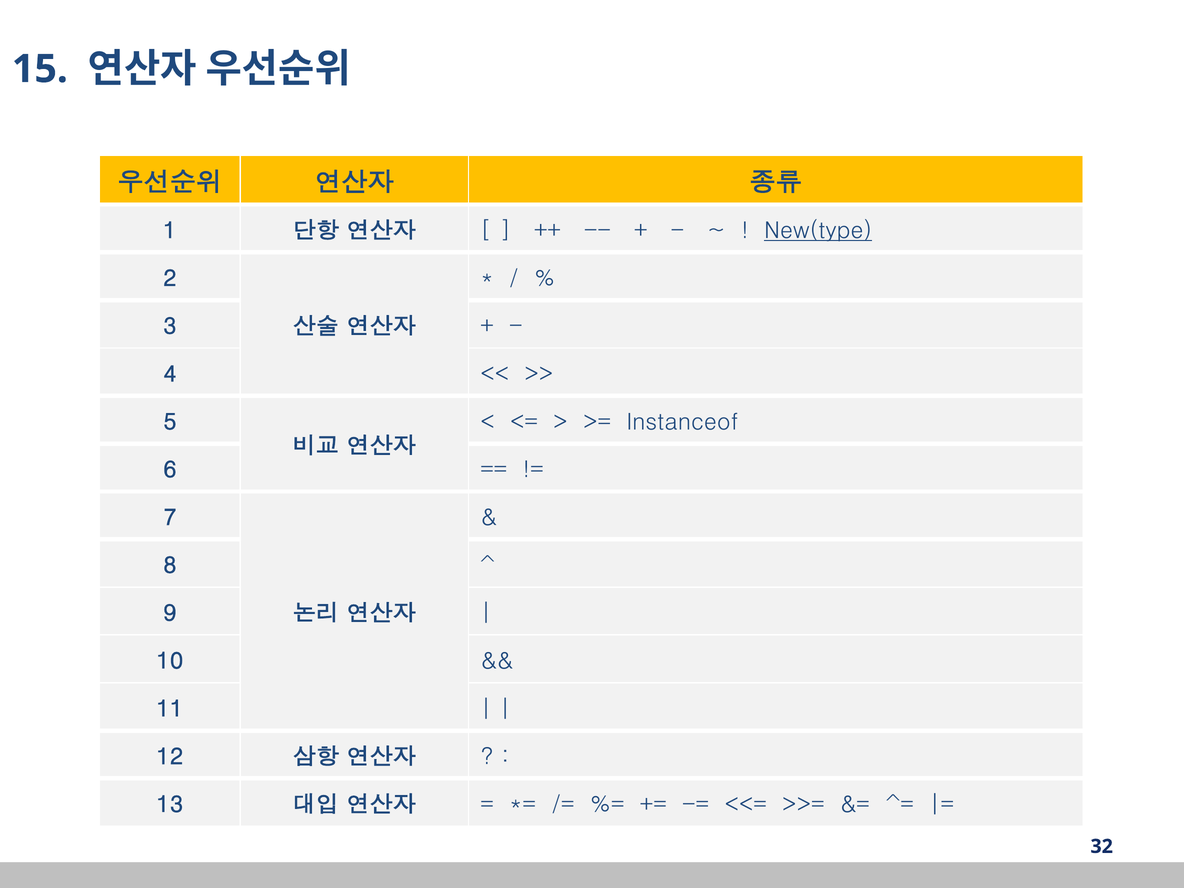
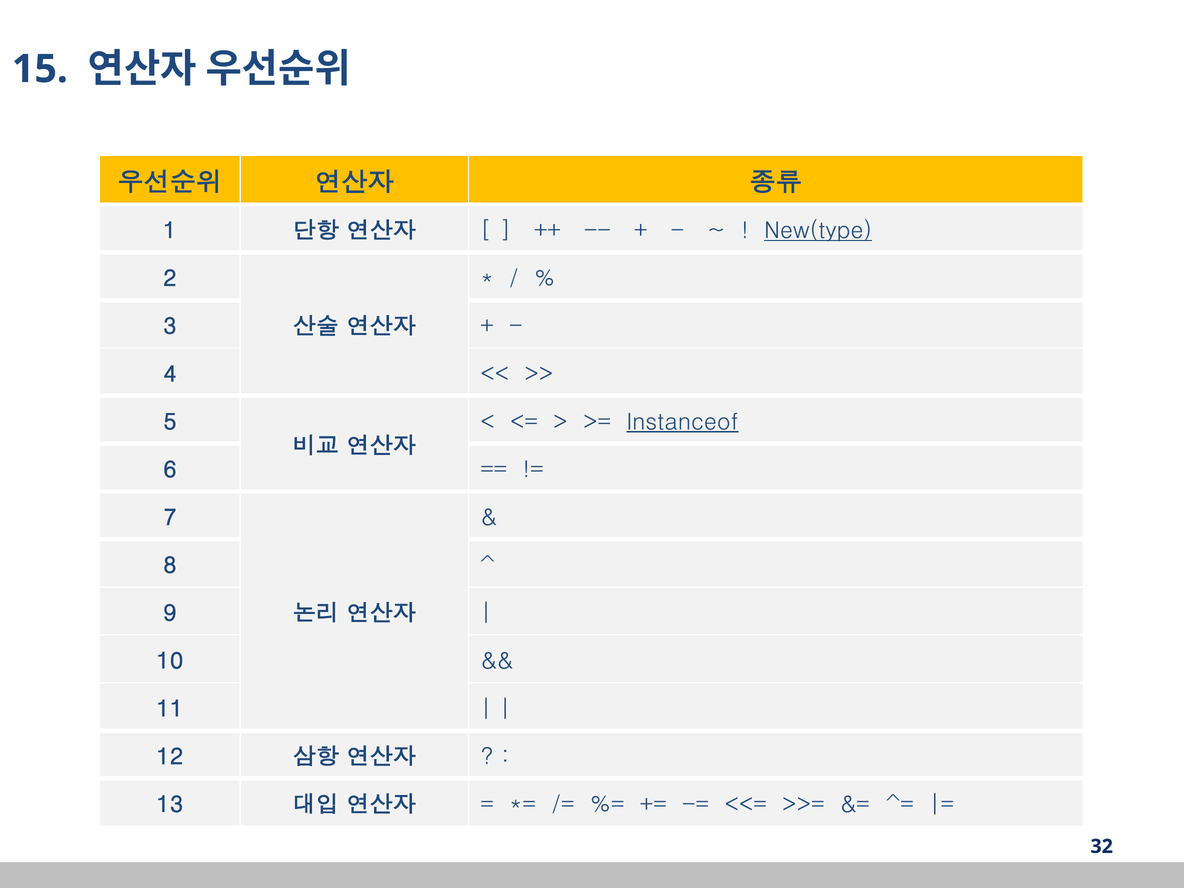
Instanceof underline: none -> present
